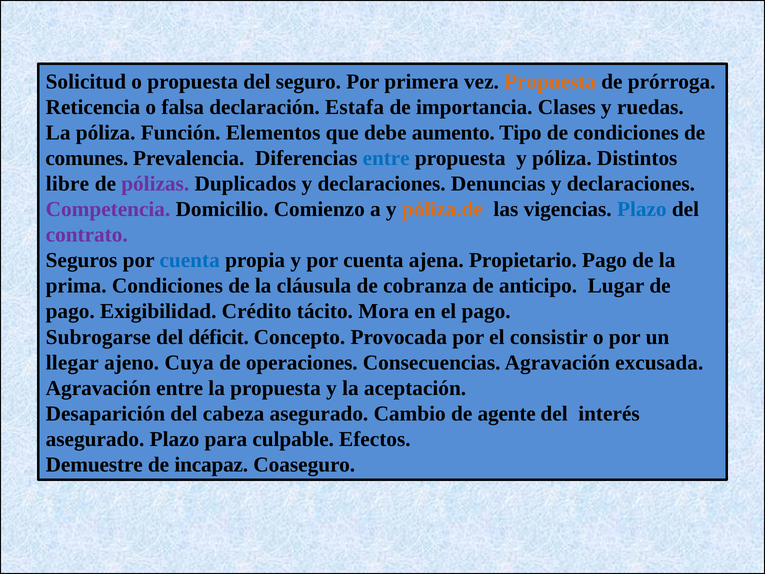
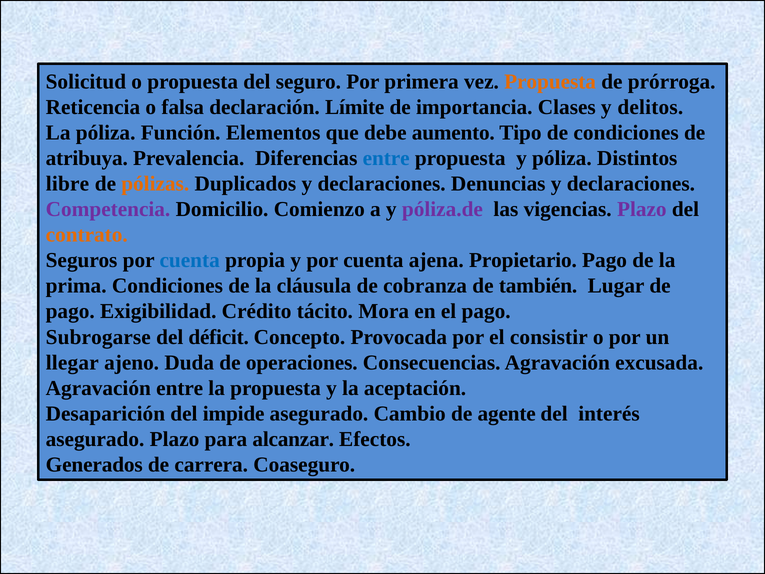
Estafa: Estafa -> Límite
ruedas: ruedas -> delitos
comunes: comunes -> atribuya
pólizas colour: purple -> orange
póliza.de colour: orange -> purple
Plazo at (642, 209) colour: blue -> purple
contrato colour: purple -> orange
anticipo: anticipo -> también
Cuya: Cuya -> Duda
cabeza: cabeza -> impide
culpable: culpable -> alcanzar
Demuestre: Demuestre -> Generados
incapaz: incapaz -> carrera
